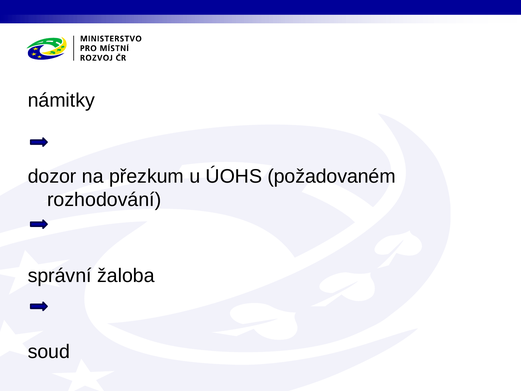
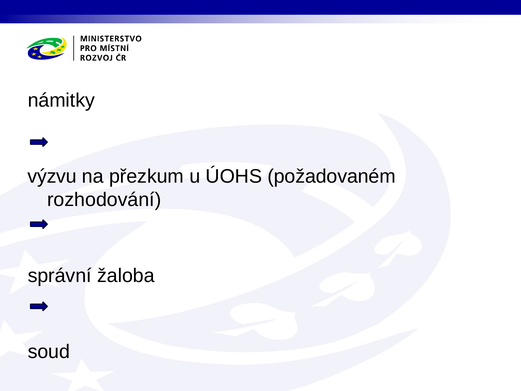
dozor: dozor -> výzvu
